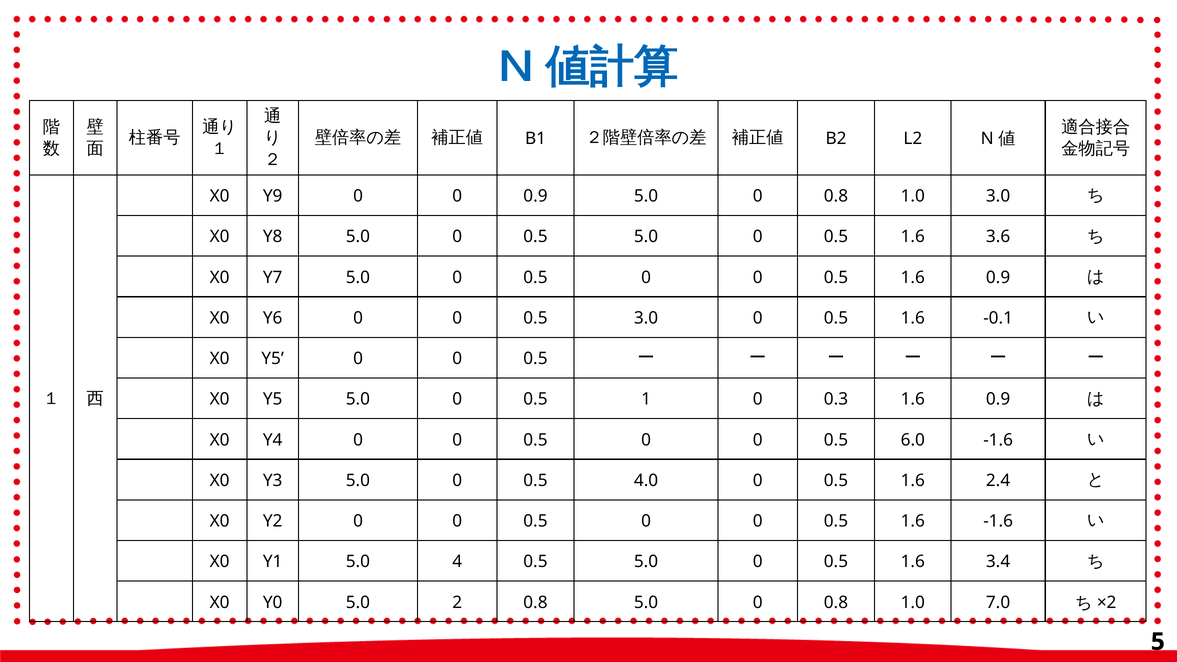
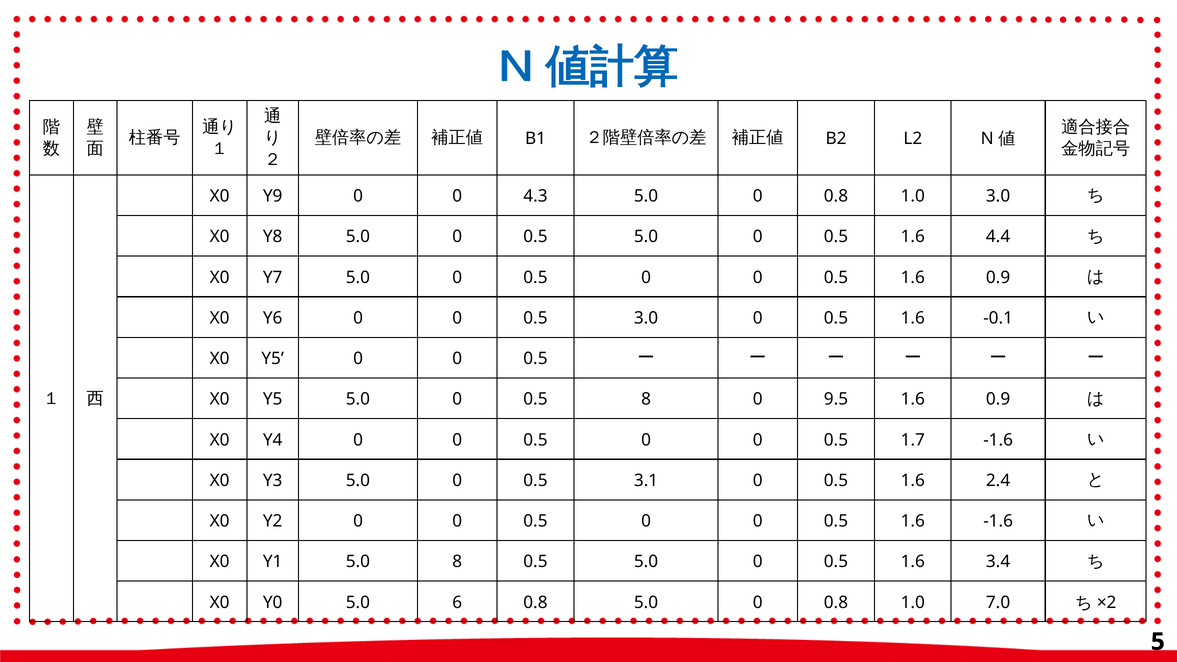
0 0.9: 0.9 -> 4.3
3.6: 3.6 -> 4.4
0.5 1: 1 -> 8
0.3: 0.3 -> 9.5
6.0: 6.0 -> 1.7
4.0: 4.0 -> 3.1
5.0 4: 4 -> 8
5.0 2: 2 -> 6
